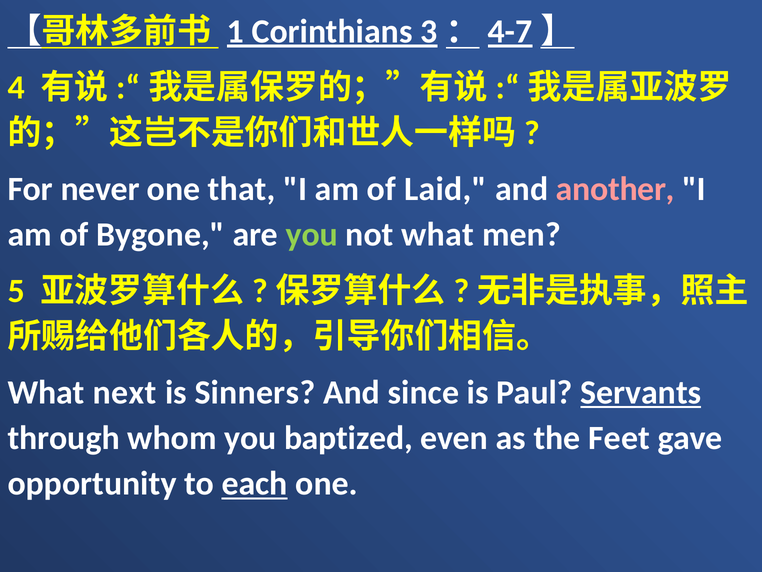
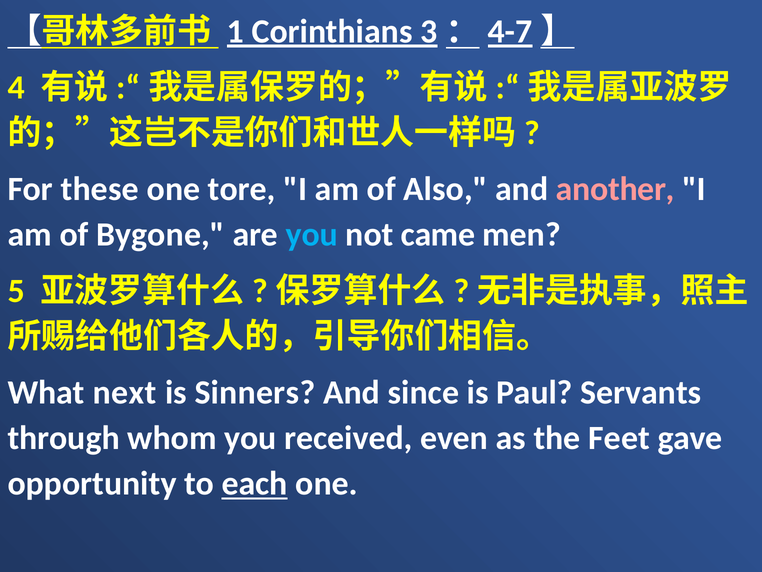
never: never -> these
that: that -> tore
Laid: Laid -> Also
you at (312, 235) colour: light green -> light blue
not what: what -> came
Servants underline: present -> none
baptized: baptized -> received
